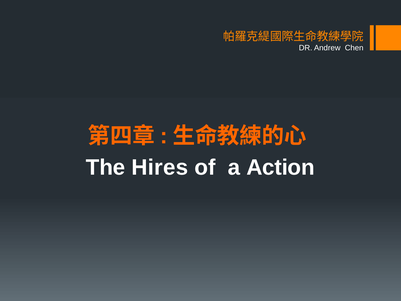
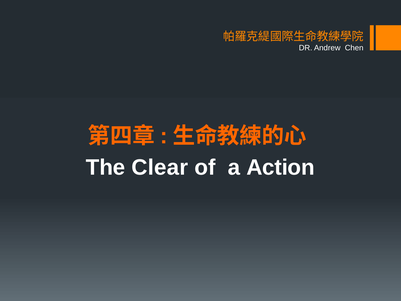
Hires: Hires -> Clear
